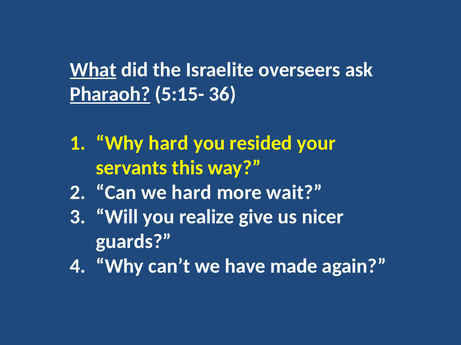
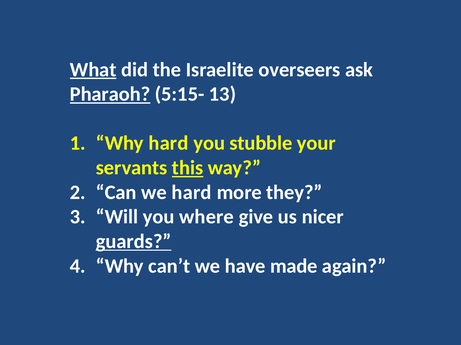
36: 36 -> 13
resided: resided -> stubble
this underline: none -> present
wait: wait -> they
realize: realize -> where
guards underline: none -> present
